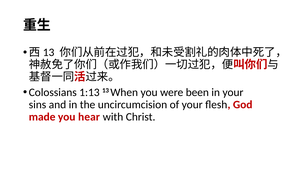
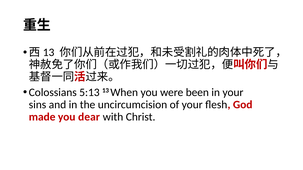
1:13: 1:13 -> 5:13
hear: hear -> dear
